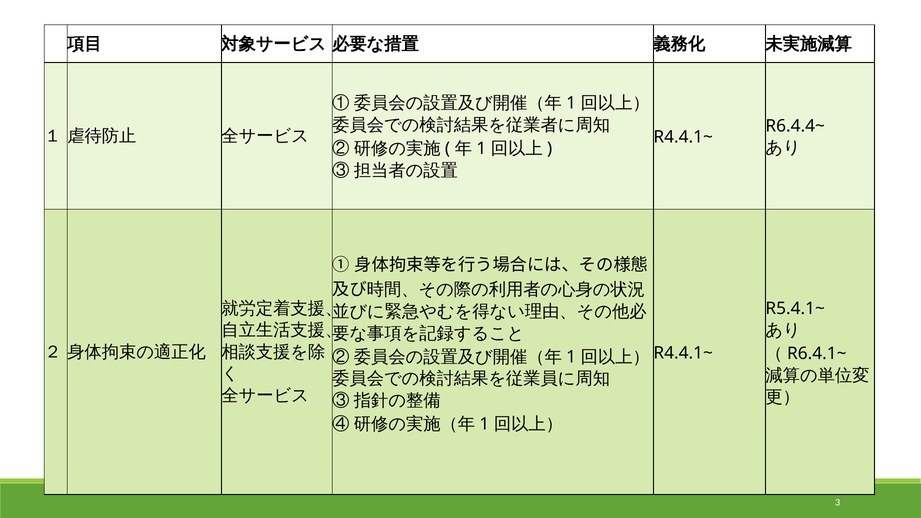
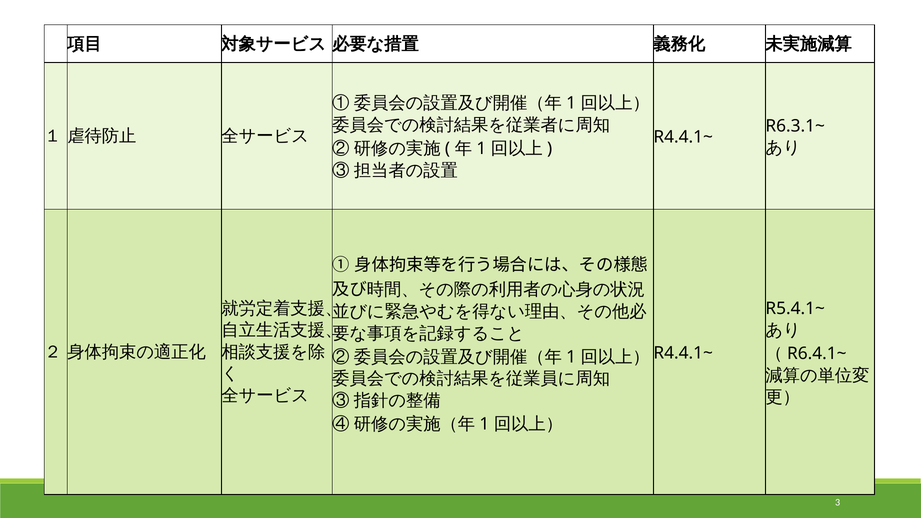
R6.4.4~: R6.4.4~ -> R6.3.1~
